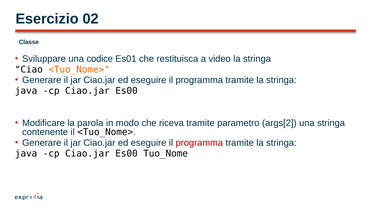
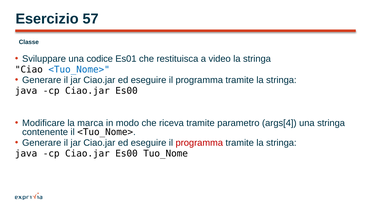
02: 02 -> 57
<Tuo_Nome> at (79, 69) colour: orange -> blue
parola: parola -> marca
args[2: args[2 -> args[4
